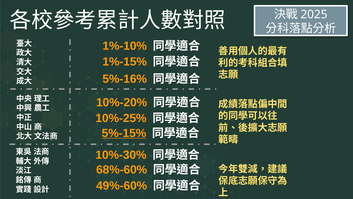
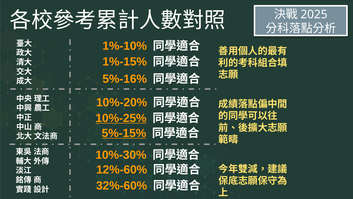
10%-25% underline: none -> present
68%-60%: 68%-60% -> 12%-60%
49%-60%: 49%-60% -> 32%-60%
